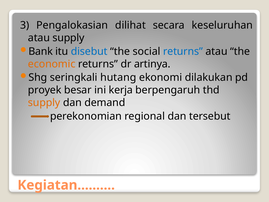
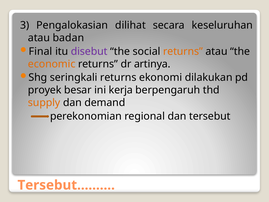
atau supply: supply -> badan
Bank: Bank -> Final
disebut colour: blue -> purple
returns at (183, 51) colour: blue -> orange
seringkali hutang: hutang -> returns
Kegiatan at (66, 185): Kegiatan -> Tersebut
